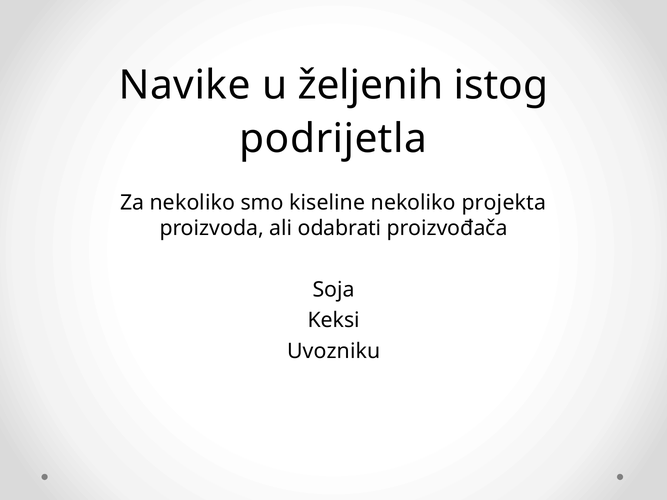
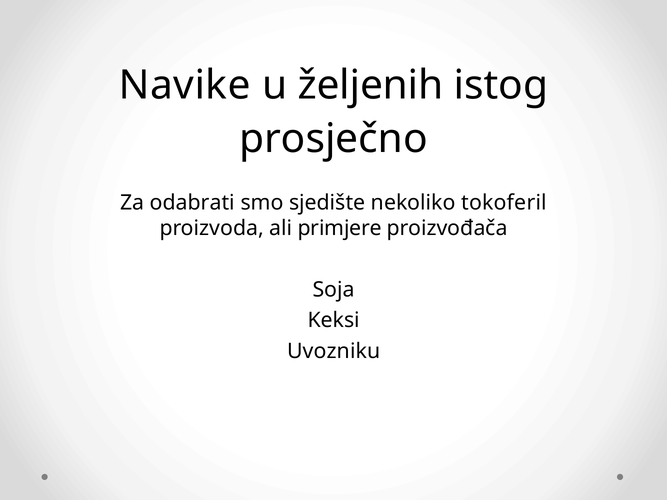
podrijetla: podrijetla -> prosječno
Za nekoliko: nekoliko -> odabrati
kiseline: kiseline -> sjedište
projekta: projekta -> tokoferil
odabrati: odabrati -> primjere
